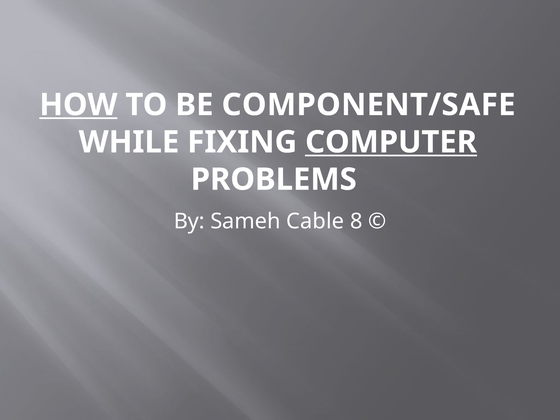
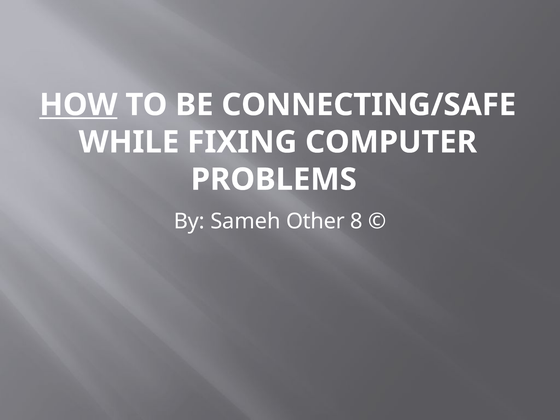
COMPONENT/SAFE: COMPONENT/SAFE -> CONNECTING/SAFE
COMPUTER underline: present -> none
Cable: Cable -> Other
